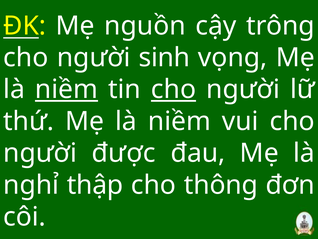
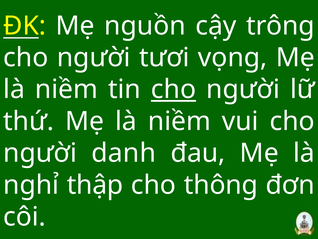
sinh: sinh -> tươi
niềm at (66, 89) underline: present -> none
được: được -> danh
